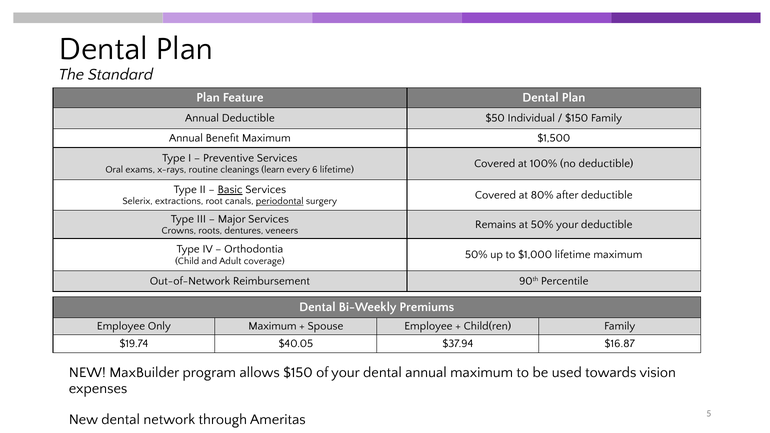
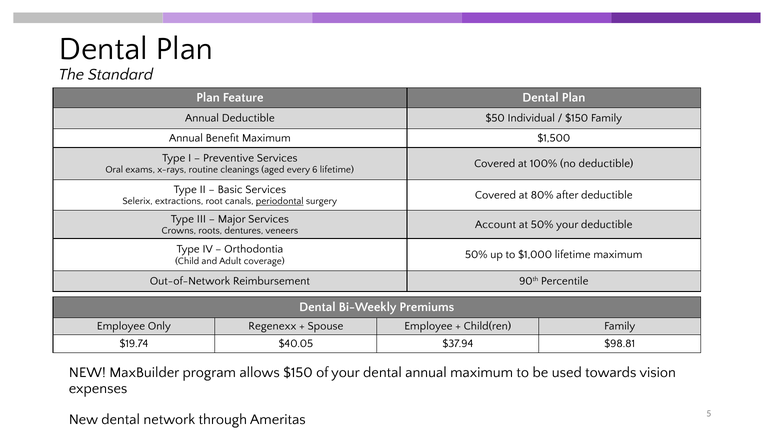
learn: learn -> aged
Basic underline: present -> none
Remains: Remains -> Account
Only Maximum: Maximum -> Regenexx
$16.87: $16.87 -> $98.81
